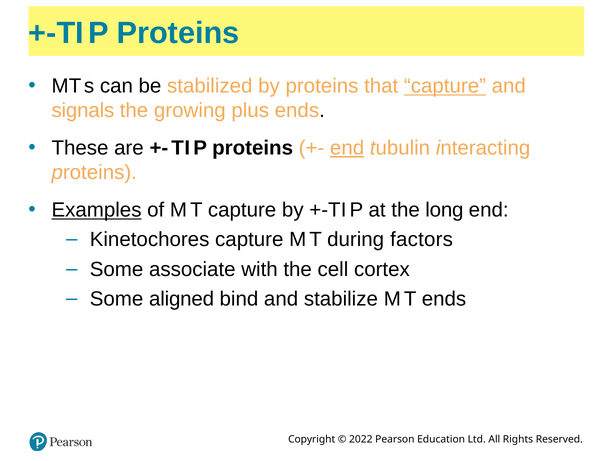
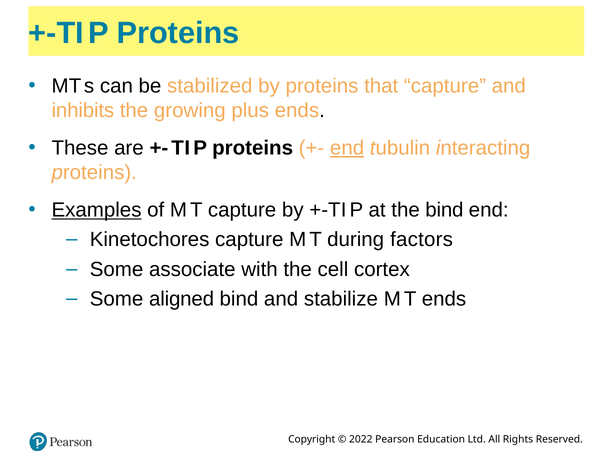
capture at (445, 86) underline: present -> none
signals: signals -> inhibits
the long: long -> bind
